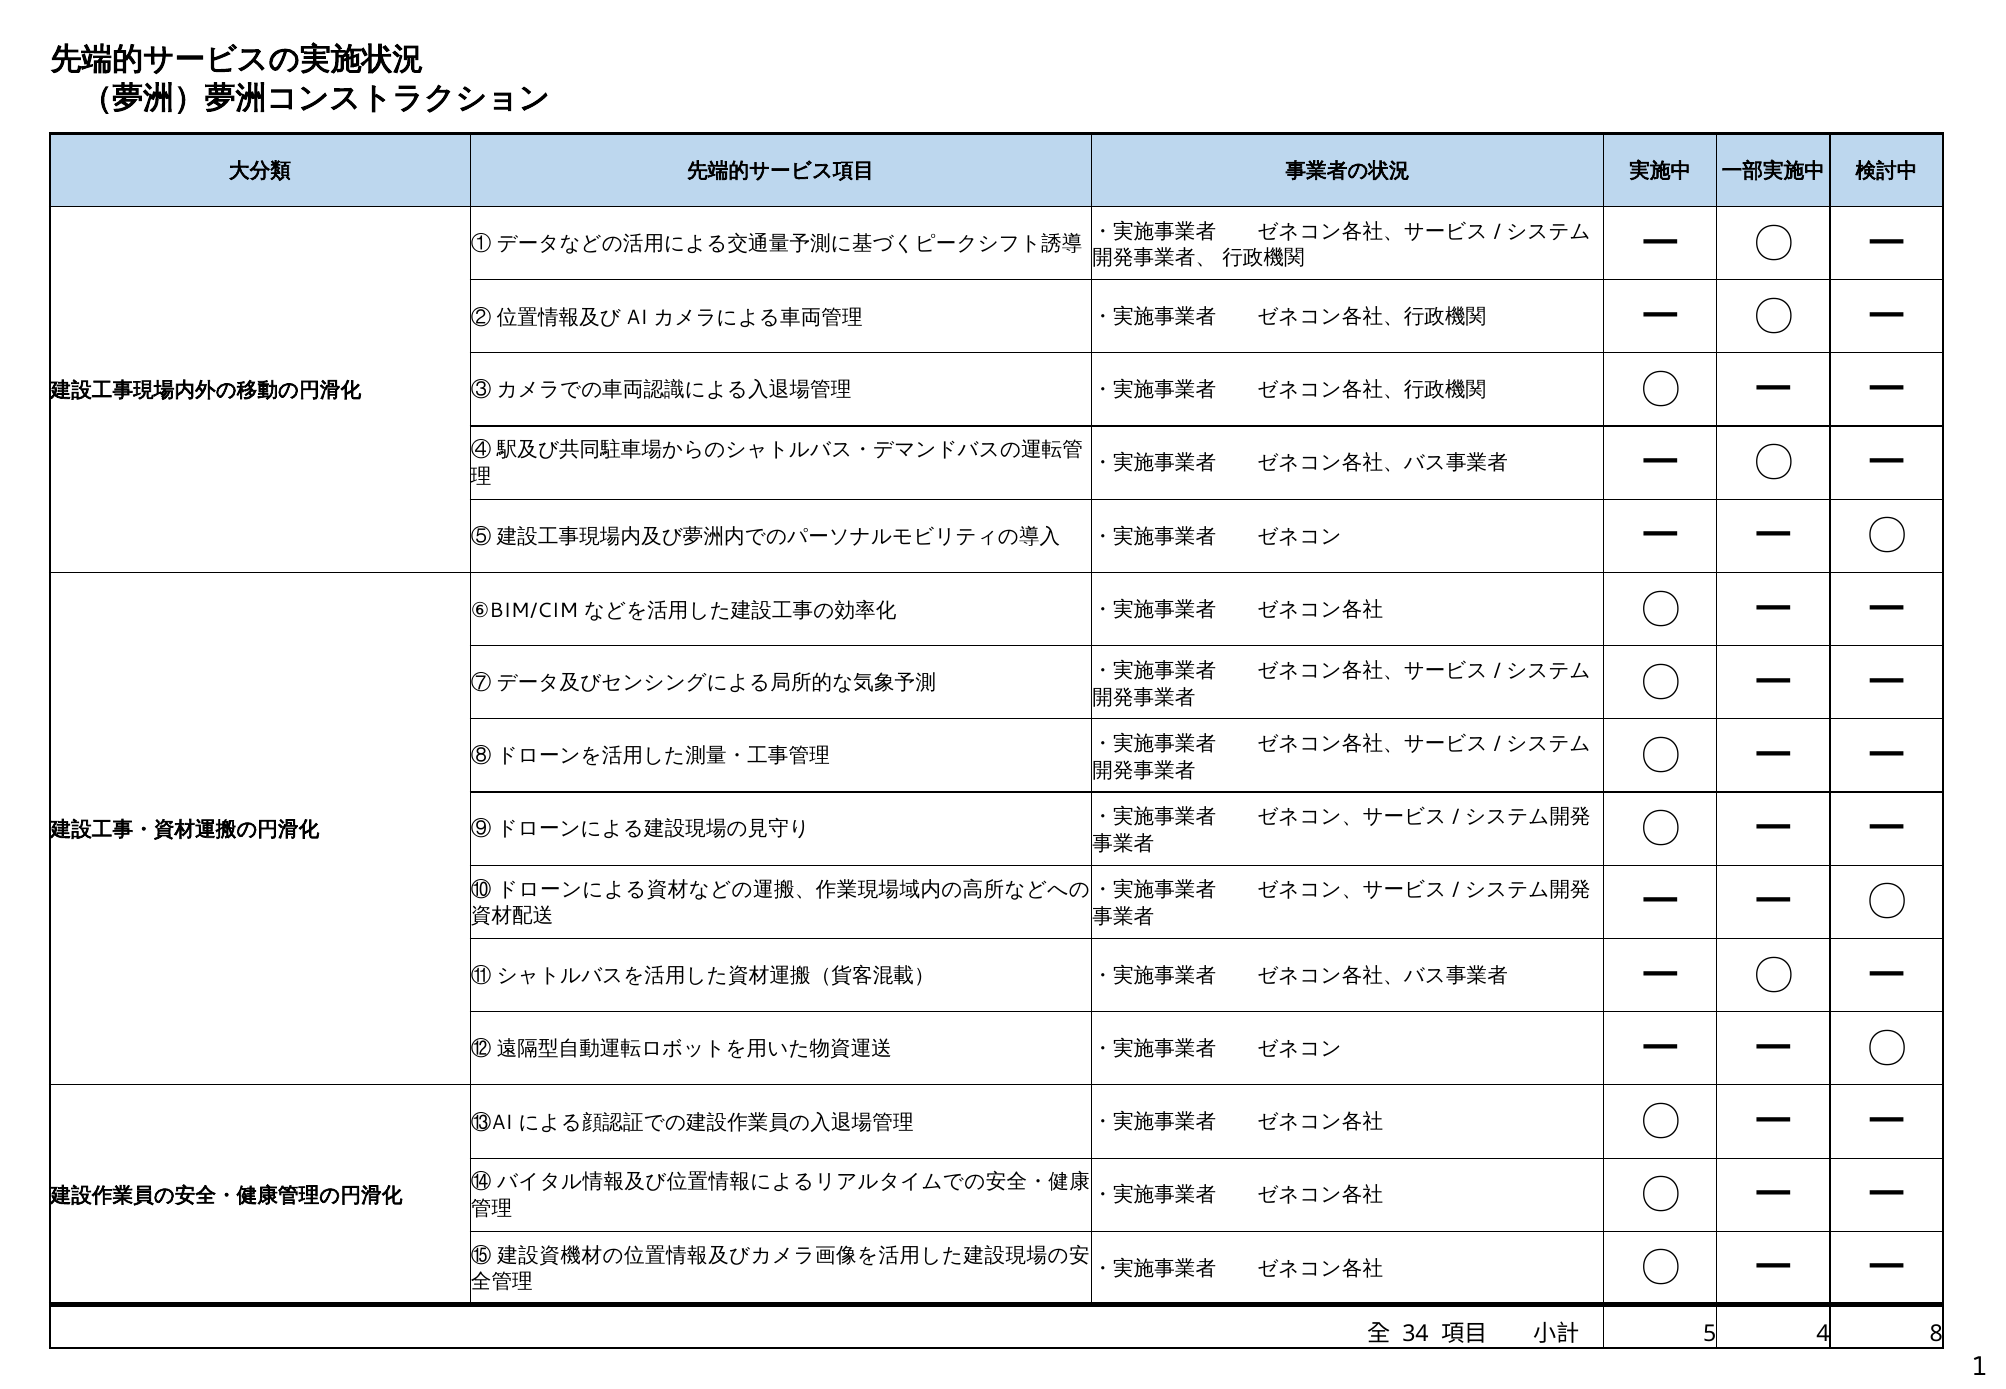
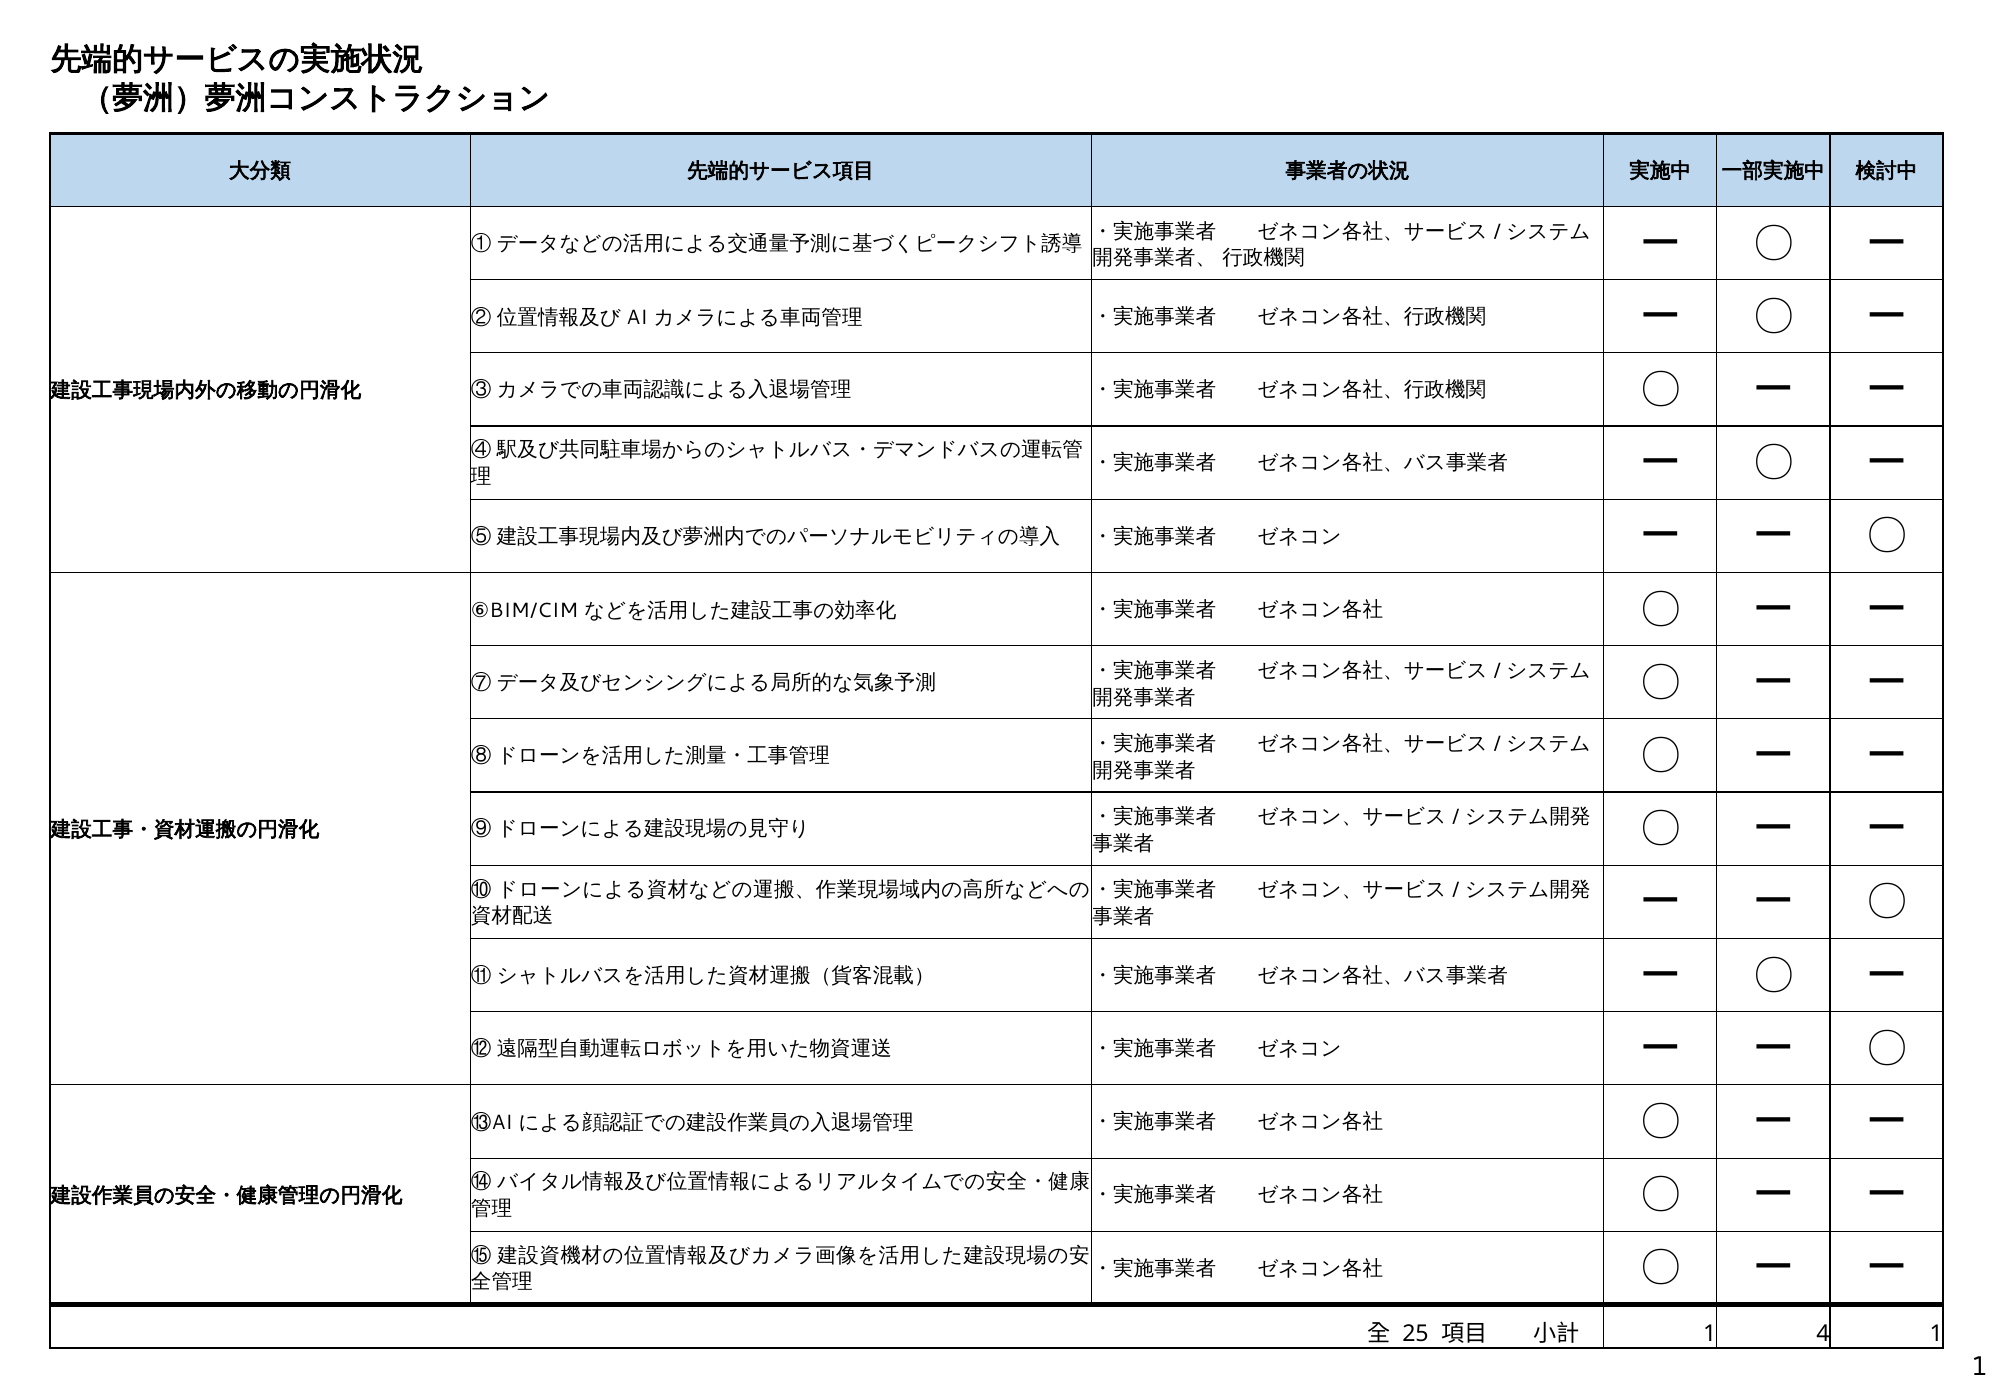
34: 34 -> 25
5 at (1710, 1334): 5 -> 1
4 8: 8 -> 1
